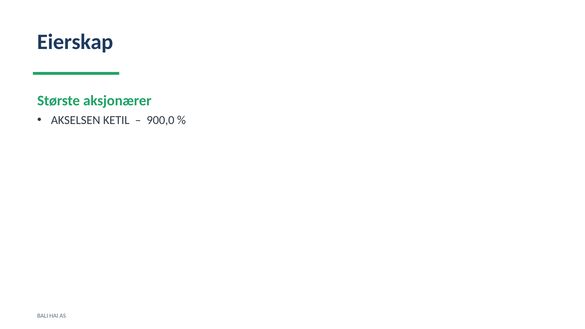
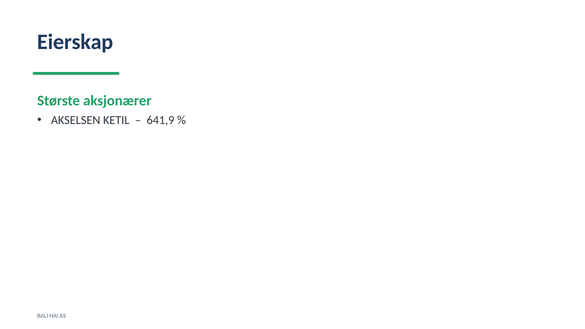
900,0: 900,0 -> 641,9
